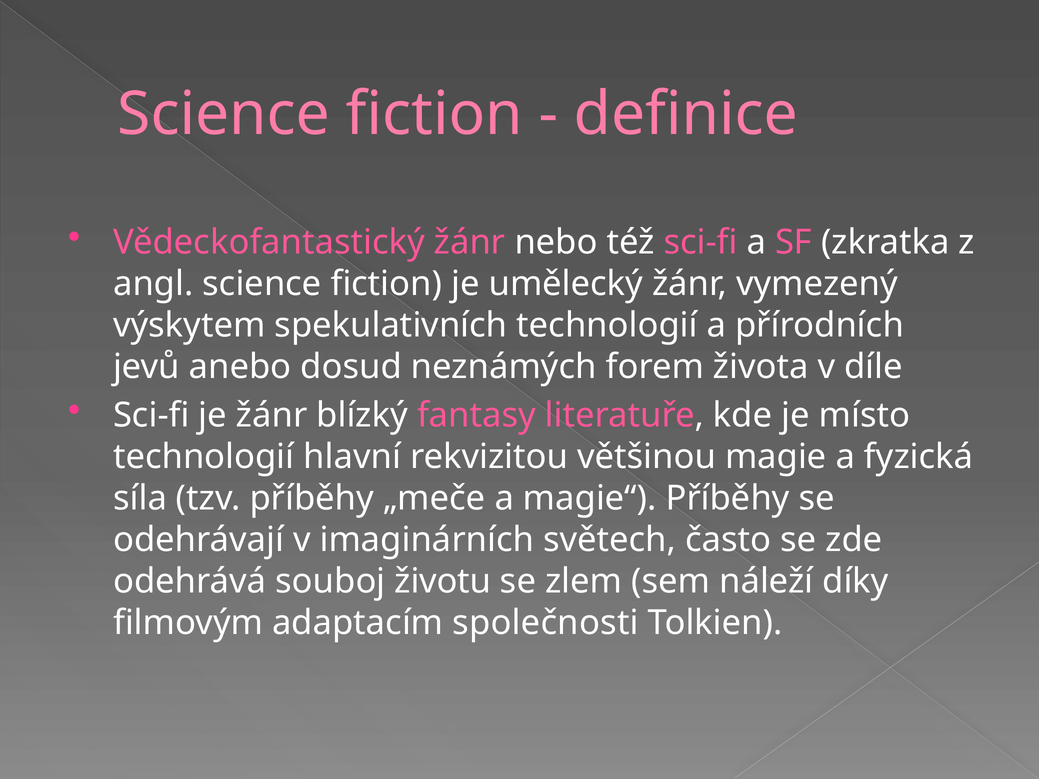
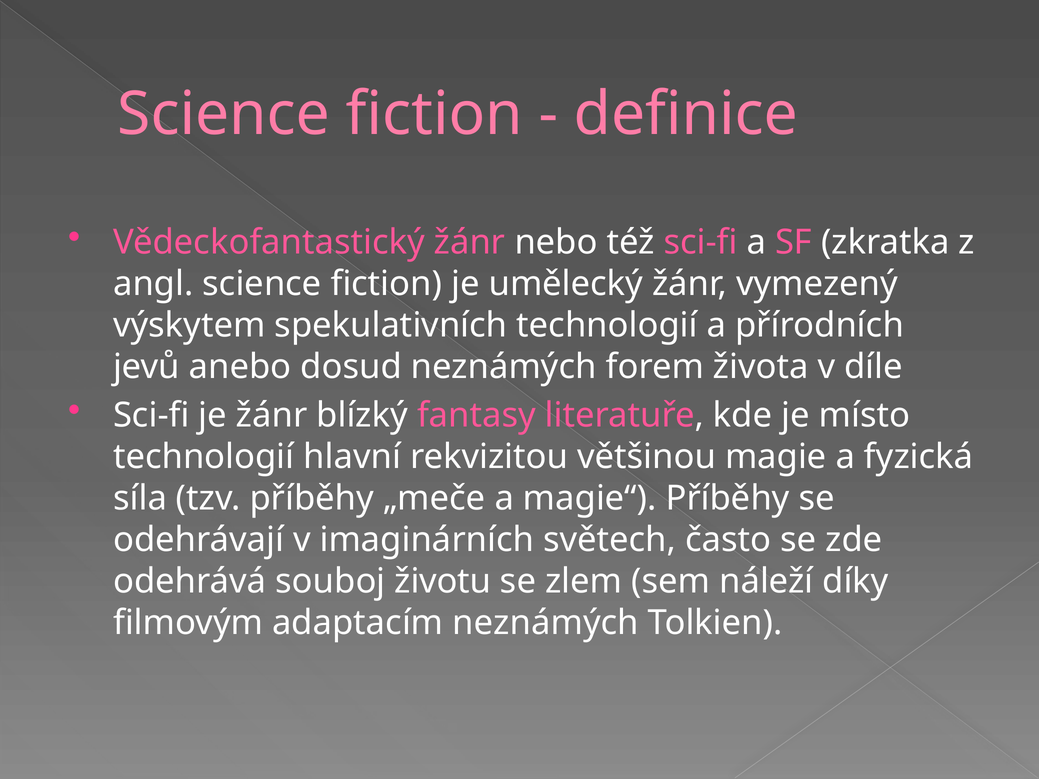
adaptacím společnosti: společnosti -> neznámých
